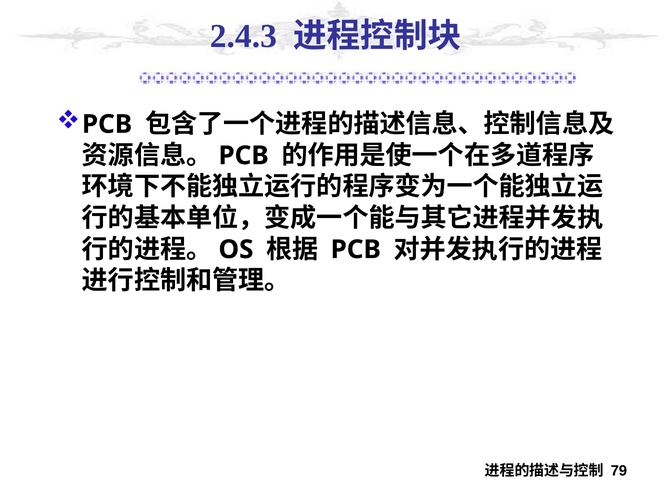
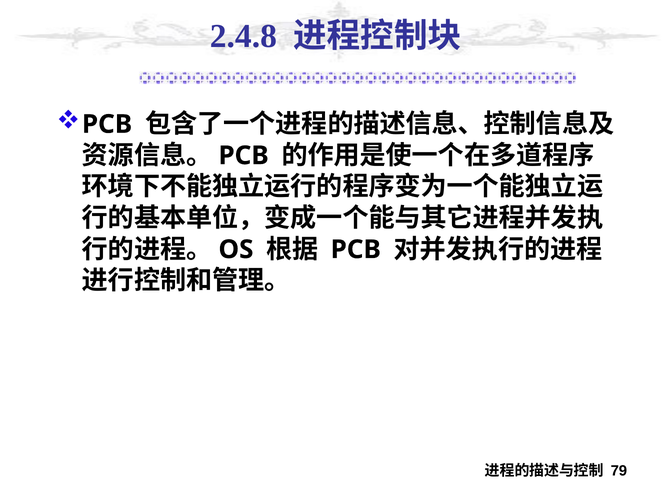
2.4.3: 2.4.3 -> 2.4.8
